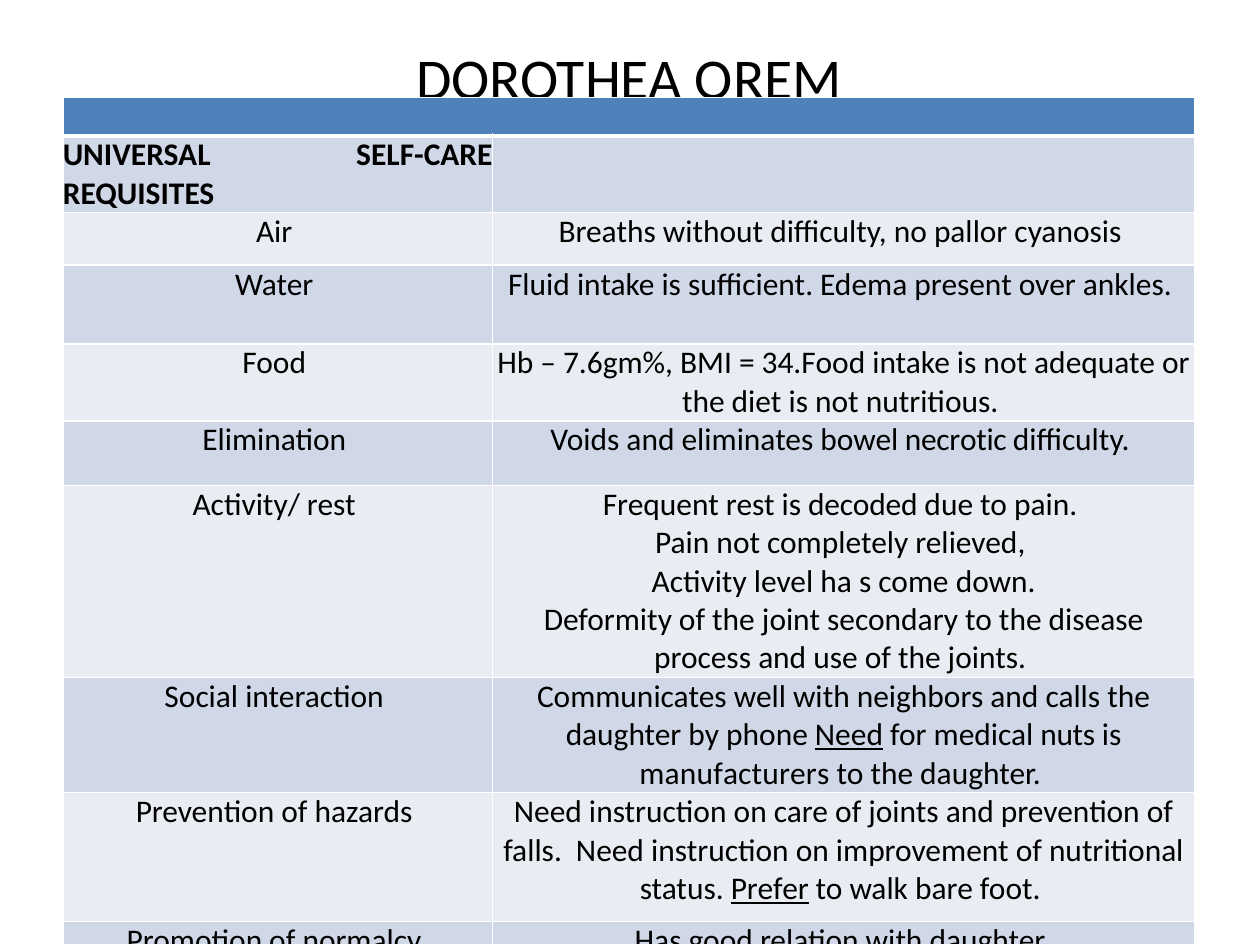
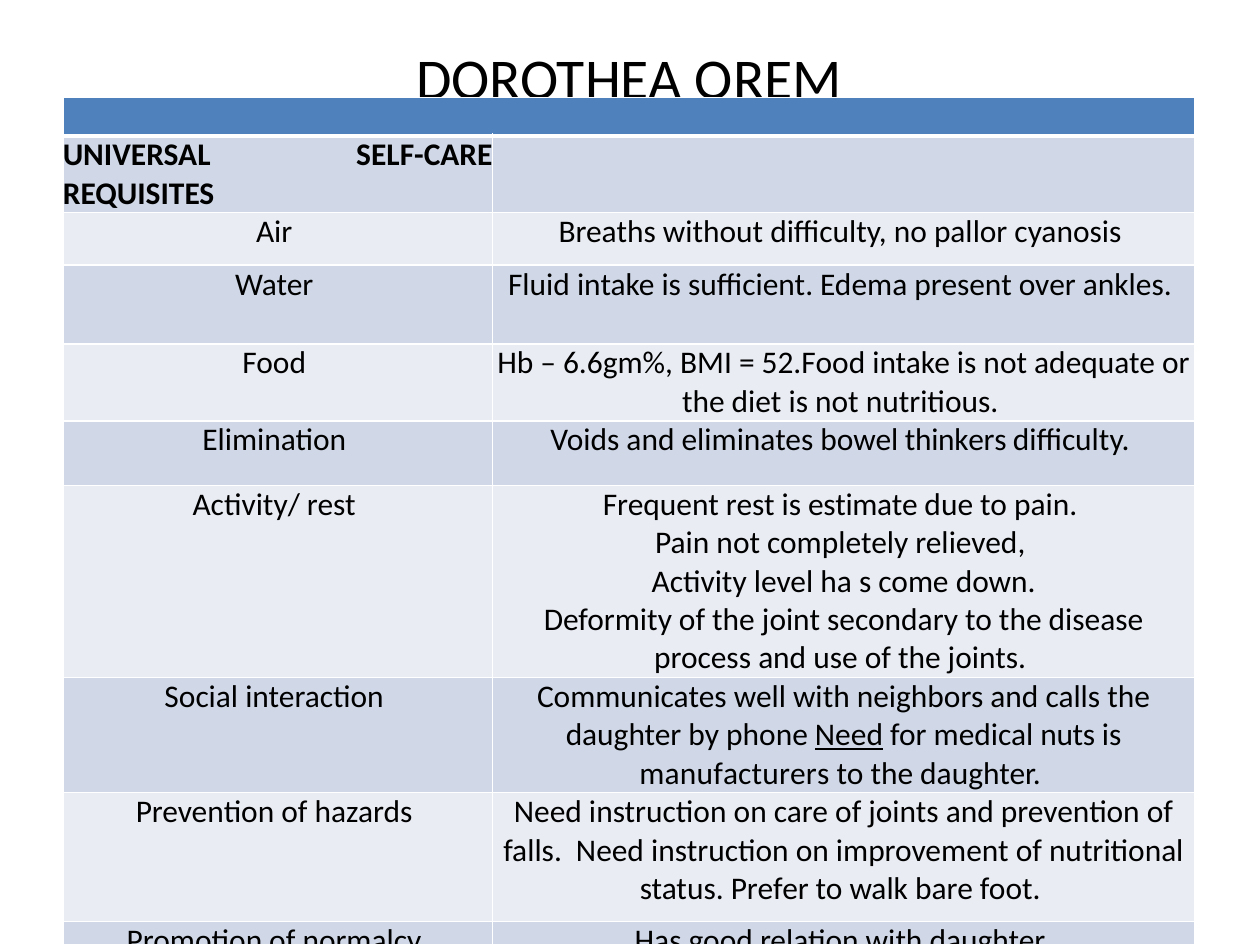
7.6gm%: 7.6gm% -> 6.6gm%
34.Food: 34.Food -> 52.Food
necrotic: necrotic -> thinkers
decoded: decoded -> estimate
Prefer underline: present -> none
